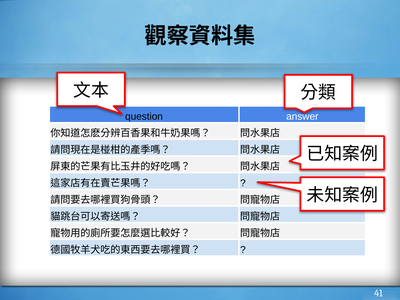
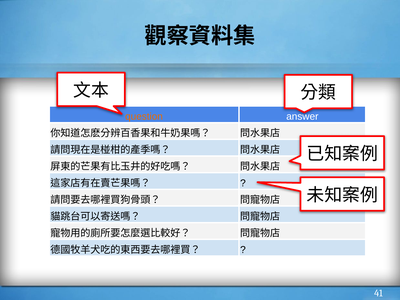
question colour: black -> orange
